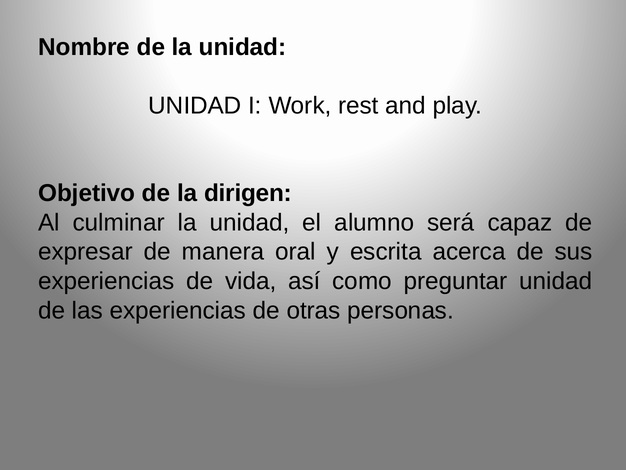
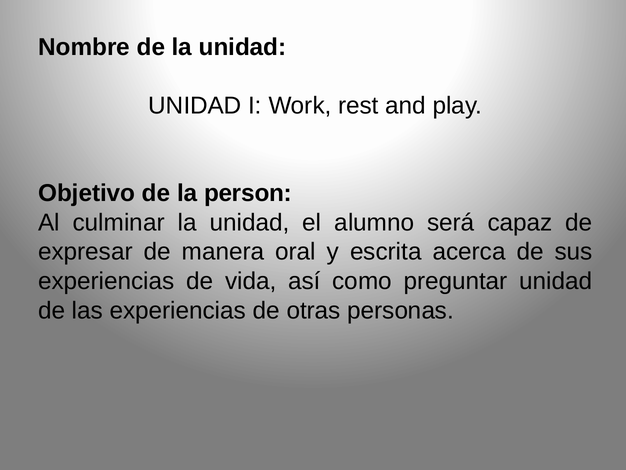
dirigen: dirigen -> person
